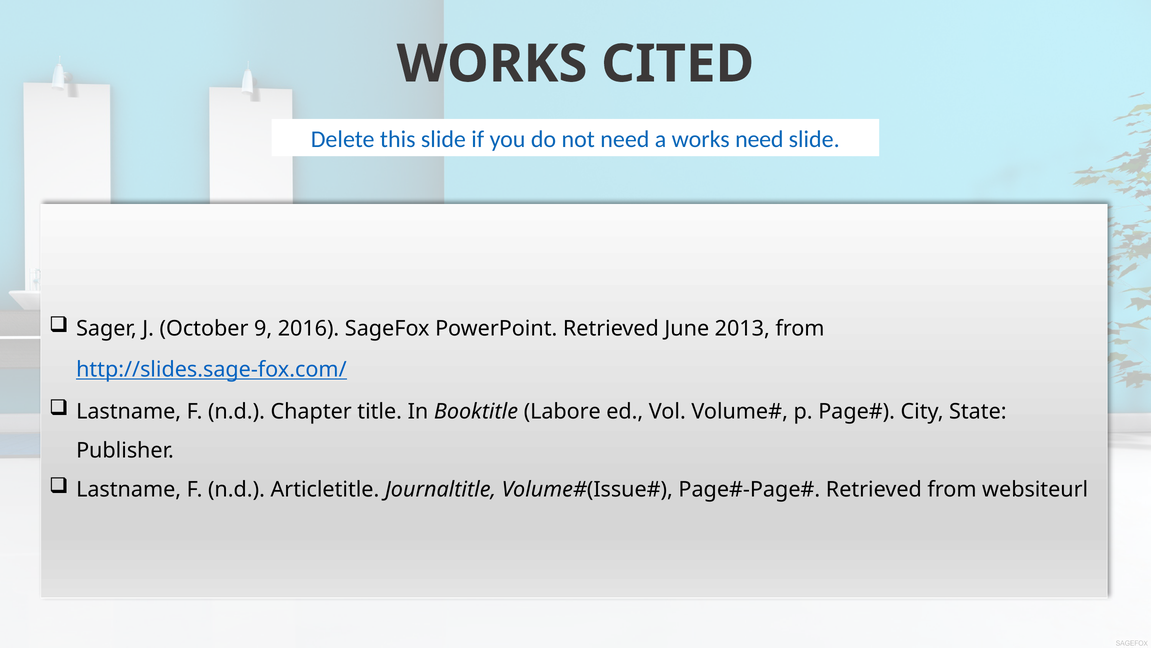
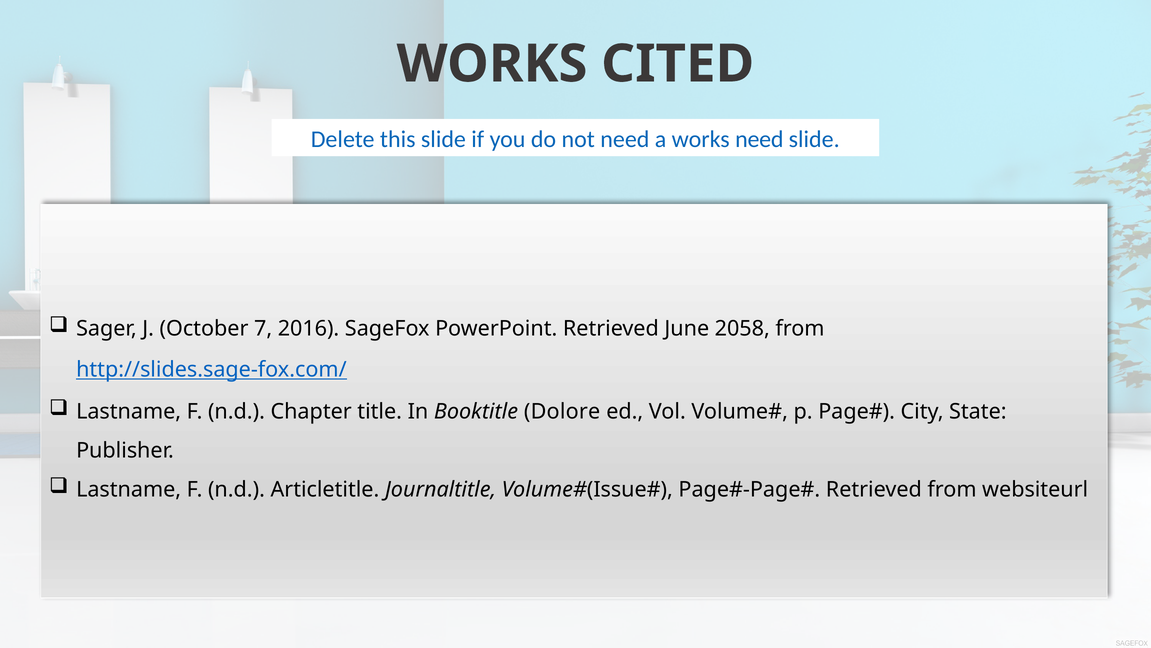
9: 9 -> 7
2013: 2013 -> 2058
Labore: Labore -> Dolore
